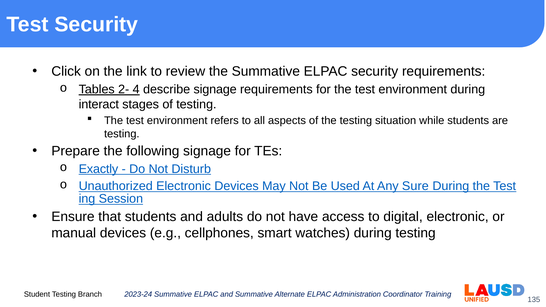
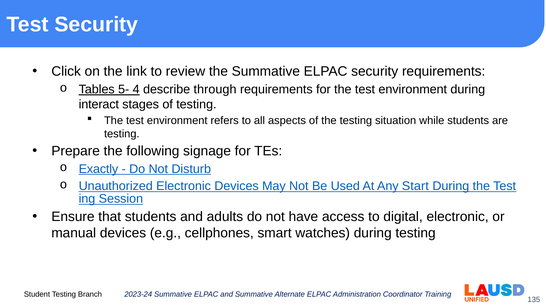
2-: 2- -> 5-
describe signage: signage -> through
Sure: Sure -> Start
